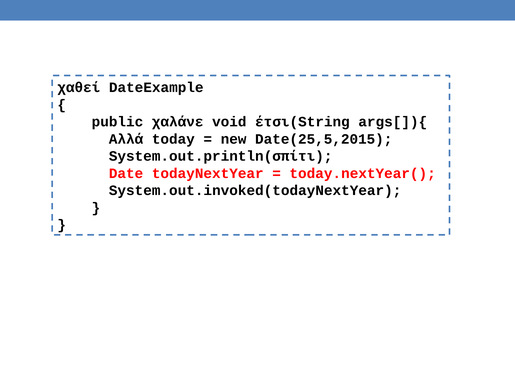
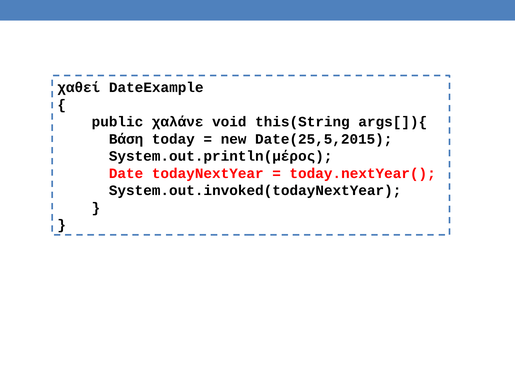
έτσι(String: έτσι(String -> this(String
Αλλά: Αλλά -> Βάση
System.out.println(σπίτι: System.out.println(σπίτι -> System.out.println(μέρος
